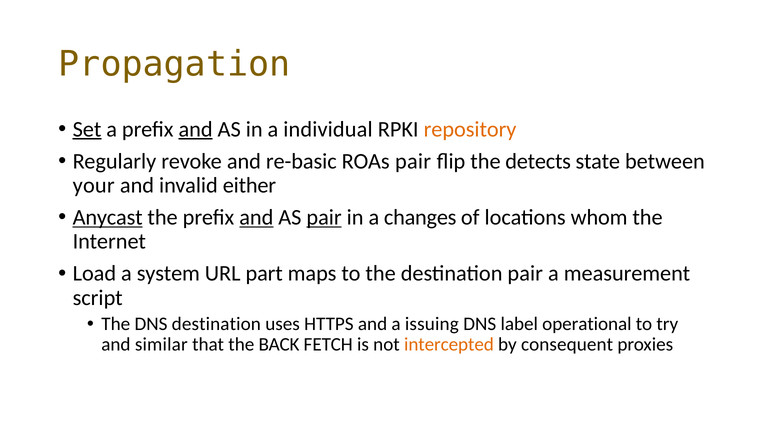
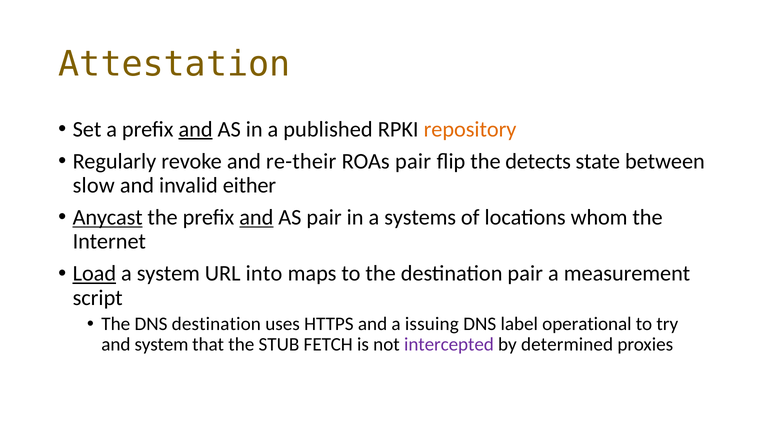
Propagation: Propagation -> Attestation
Set underline: present -> none
individual: individual -> published
re-basic: re-basic -> re-their
your: your -> slow
pair at (324, 218) underline: present -> none
changes: changes -> systems
Load underline: none -> present
part: part -> into
and similar: similar -> system
BACK: BACK -> STUB
intercepted colour: orange -> purple
consequent: consequent -> determined
